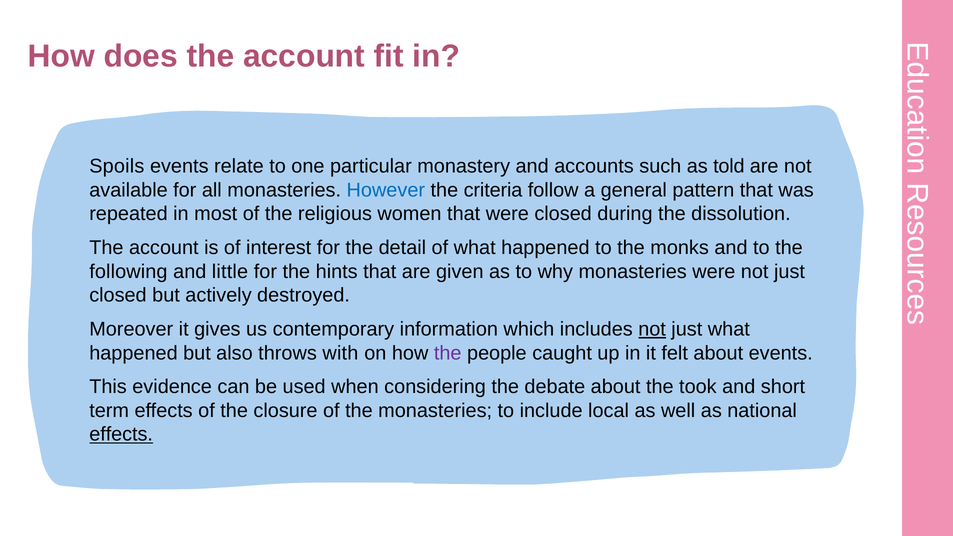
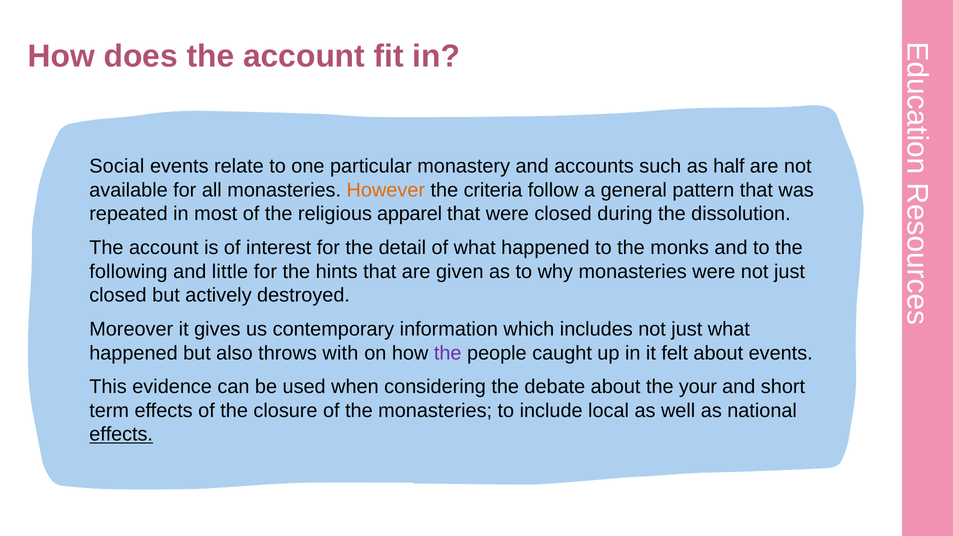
Spoils: Spoils -> Social
told: told -> half
However colour: blue -> orange
women: women -> apparel
not at (652, 329) underline: present -> none
took: took -> your
